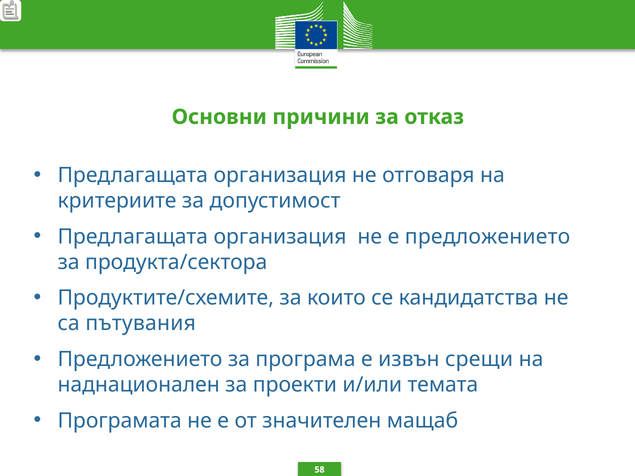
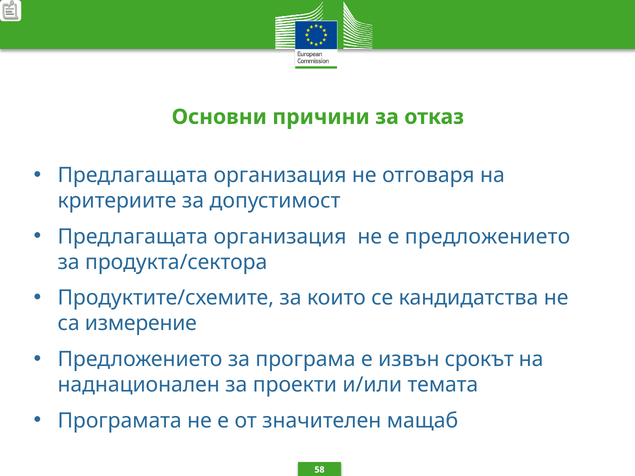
пътувания: пътувания -> измерение
срещи: срещи -> срокът
